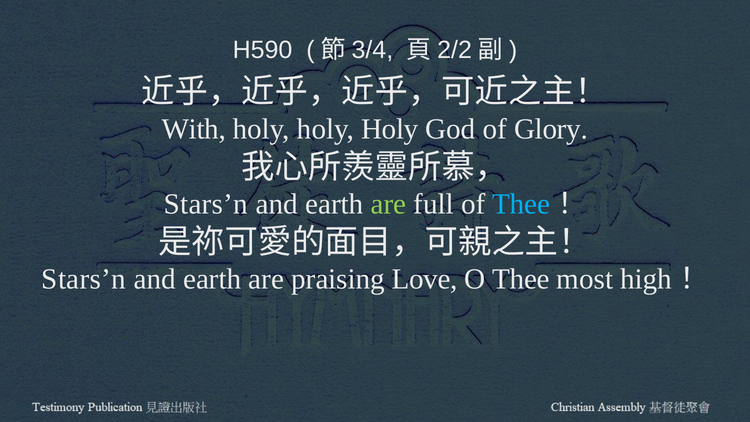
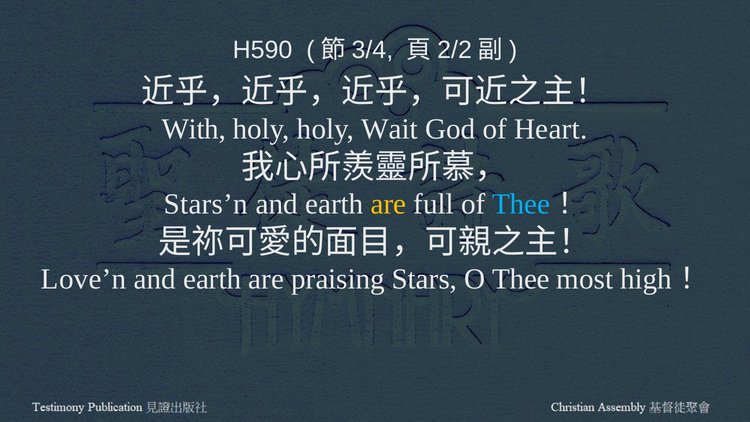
holy holy Holy: Holy -> Wait
Glory: Glory -> Heart
are at (388, 204) colour: light green -> yellow
Stars’n at (84, 279): Stars’n -> Love’n
Love: Love -> Stars
